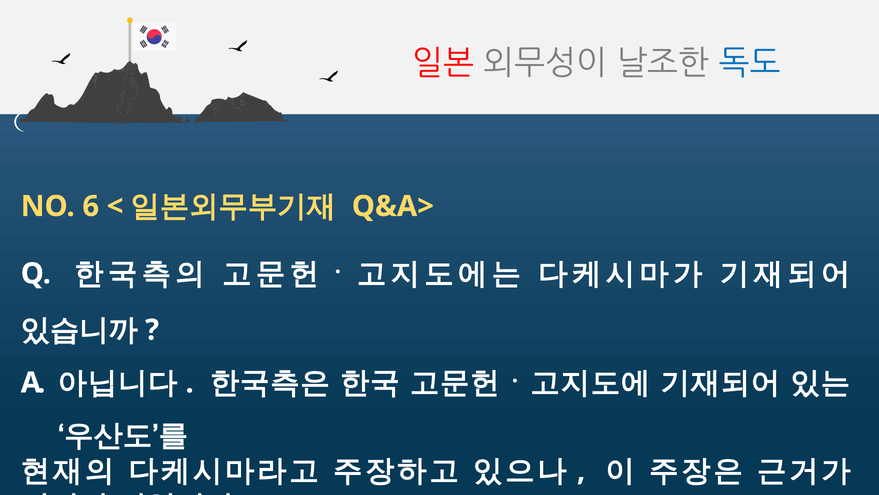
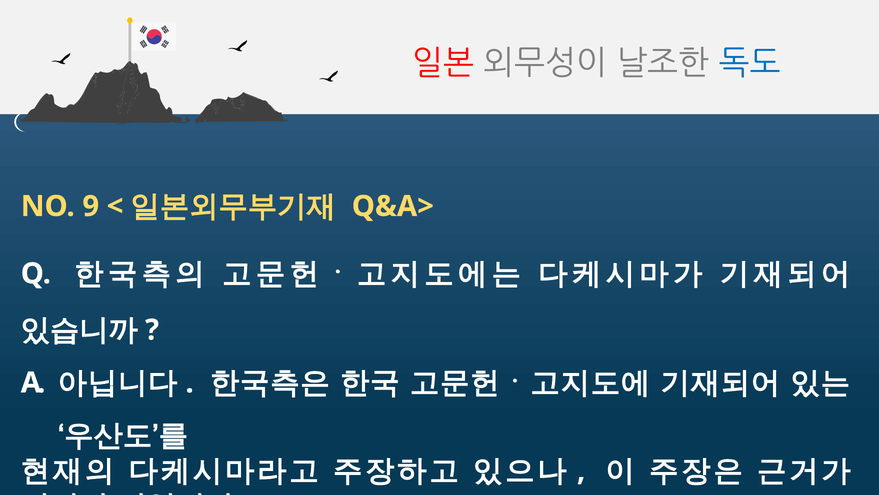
6: 6 -> 9
